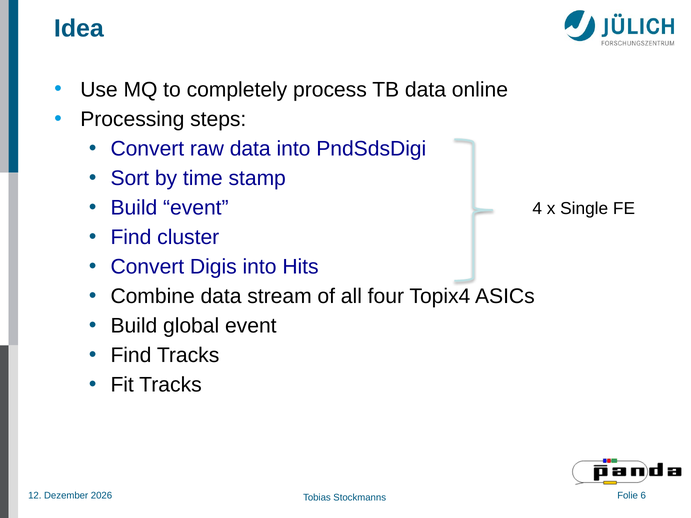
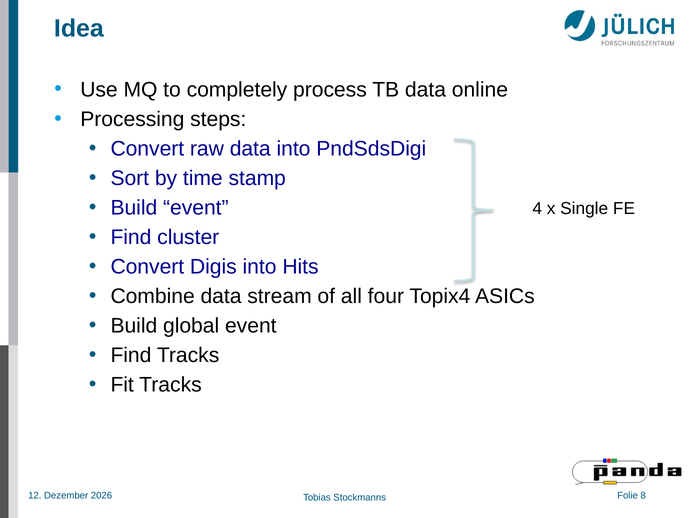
6: 6 -> 8
